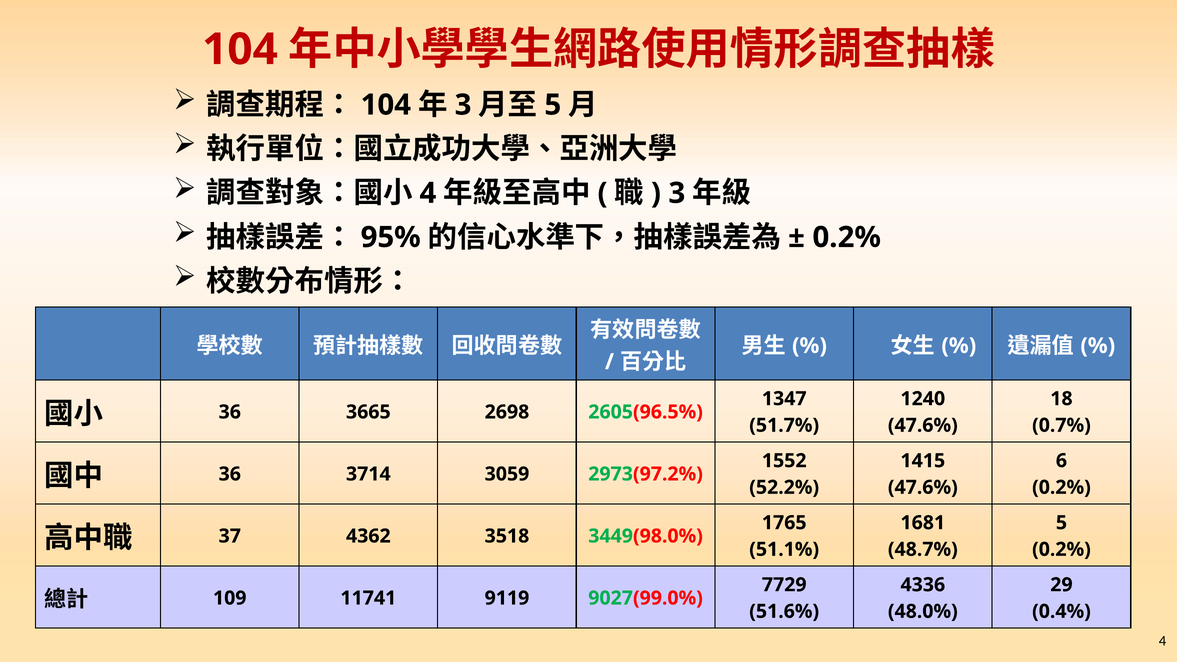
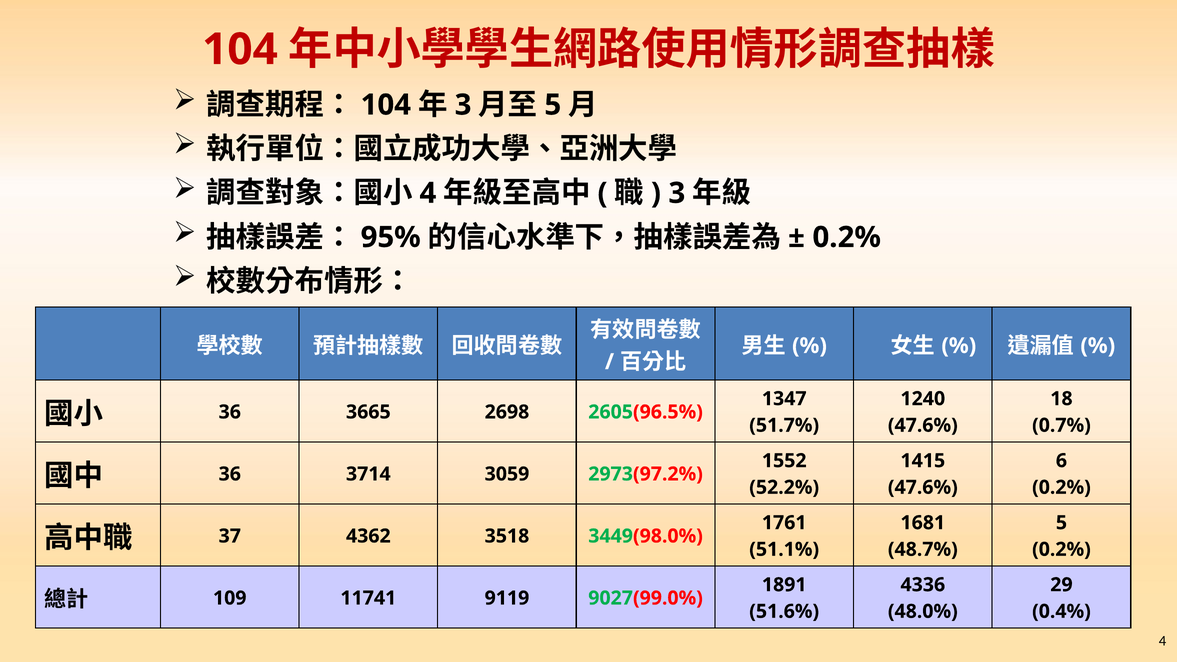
1765: 1765 -> 1761
7729: 7729 -> 1891
